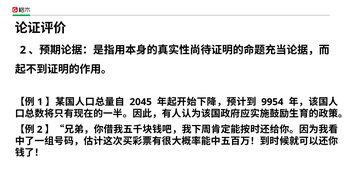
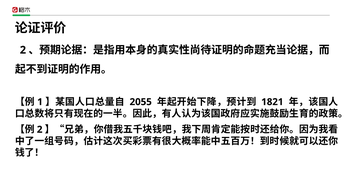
2045: 2045 -> 2055
9954: 9954 -> 1821
